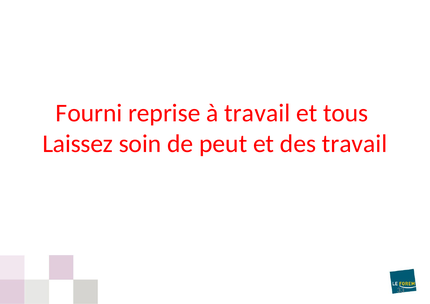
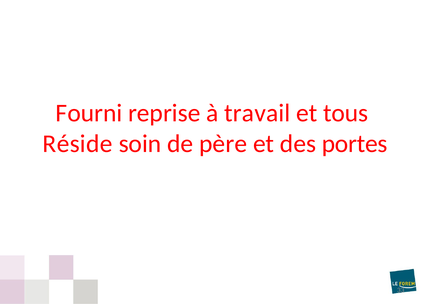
Laissez: Laissez -> Réside
peut: peut -> père
des travail: travail -> portes
